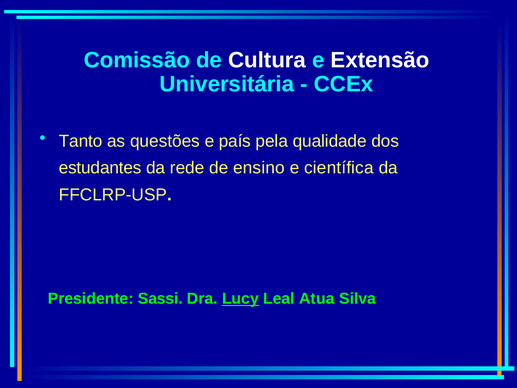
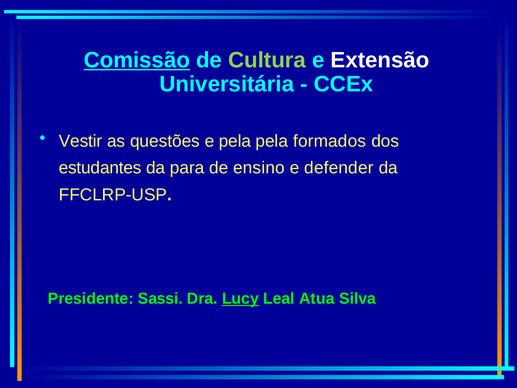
Comissão underline: none -> present
Cultura colour: white -> light green
Tanto: Tanto -> Vestir
e país: país -> pela
qualidade: qualidade -> formados
rede: rede -> para
científica: científica -> defender
